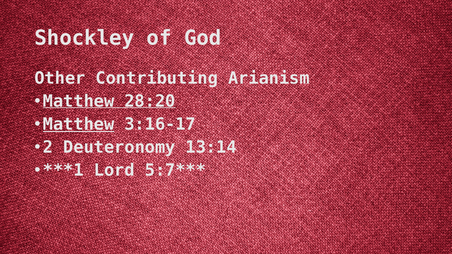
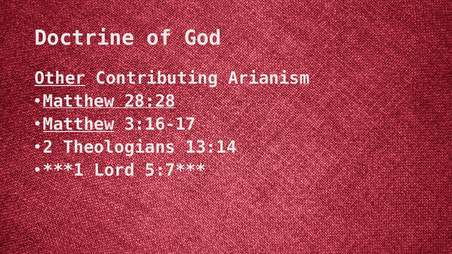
Shockley: Shockley -> Doctrine
Other underline: none -> present
28:20: 28:20 -> 28:28
Deuteronomy: Deuteronomy -> Theologians
